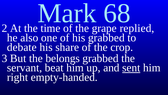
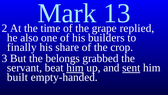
68: 68 -> 13
his grabbed: grabbed -> builders
debate: debate -> finally
him at (75, 67) underline: none -> present
right: right -> built
